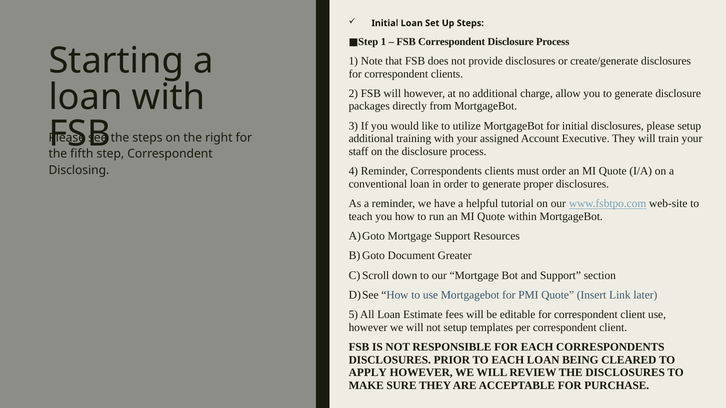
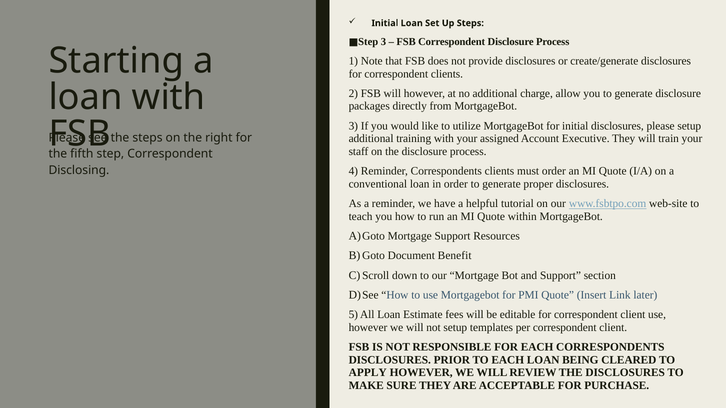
1 at (383, 42): 1 -> 3
Greater: Greater -> Benefit
